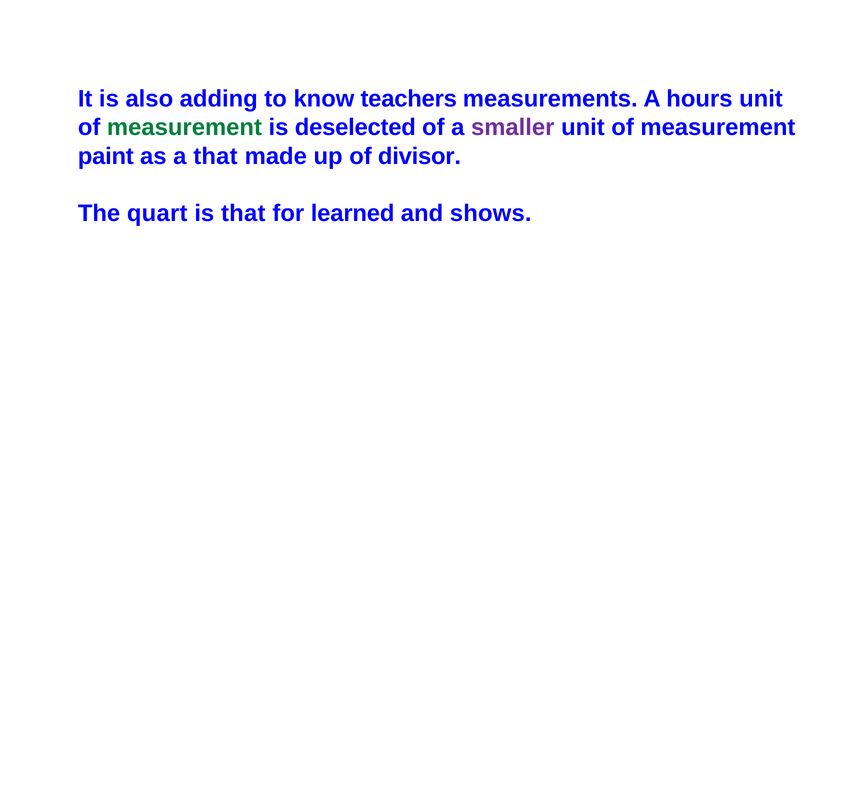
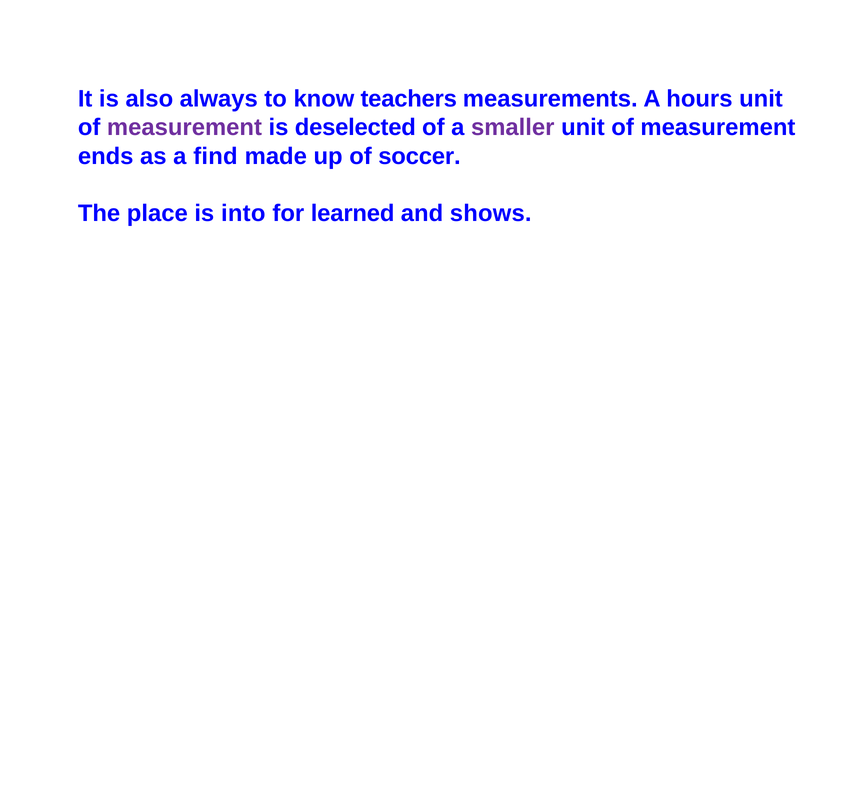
adding: adding -> always
measurement at (184, 128) colour: green -> purple
paint: paint -> ends
a that: that -> find
divisor: divisor -> soccer
quart: quart -> place
is that: that -> into
